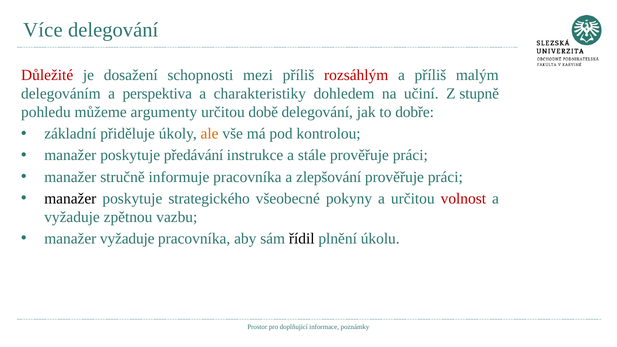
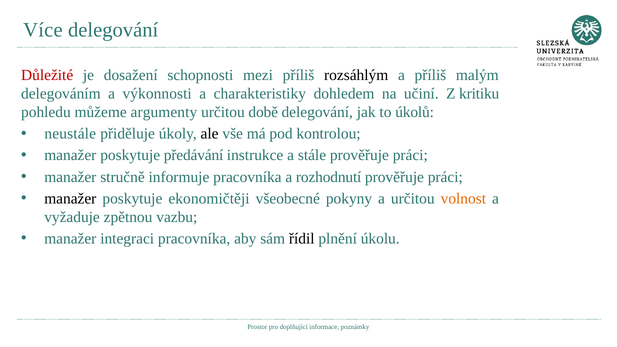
rozsáhlým colour: red -> black
perspektiva: perspektiva -> výkonnosti
stupně: stupně -> kritiku
dobře: dobře -> úkolů
základní: základní -> neustále
ale colour: orange -> black
zlepšování: zlepšování -> rozhodnutí
strategického: strategického -> ekonomičtěji
volnost colour: red -> orange
manažer vyžaduje: vyžaduje -> integraci
